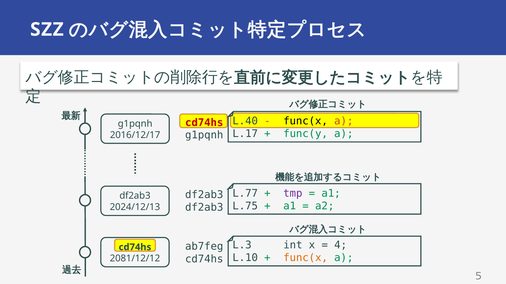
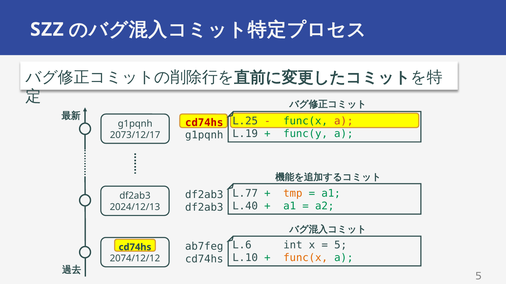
L.40: L.40 -> L.25
func(x at (306, 121) colour: black -> green
L.17: L.17 -> L.19
2016/12/17: 2016/12/17 -> 2073/12/17
tmp colour: purple -> orange
L.75: L.75 -> L.40
L.3: L.3 -> L.6
4 at (341, 246): 4 -> 5
2081/12/12: 2081/12/12 -> 2074/12/12
